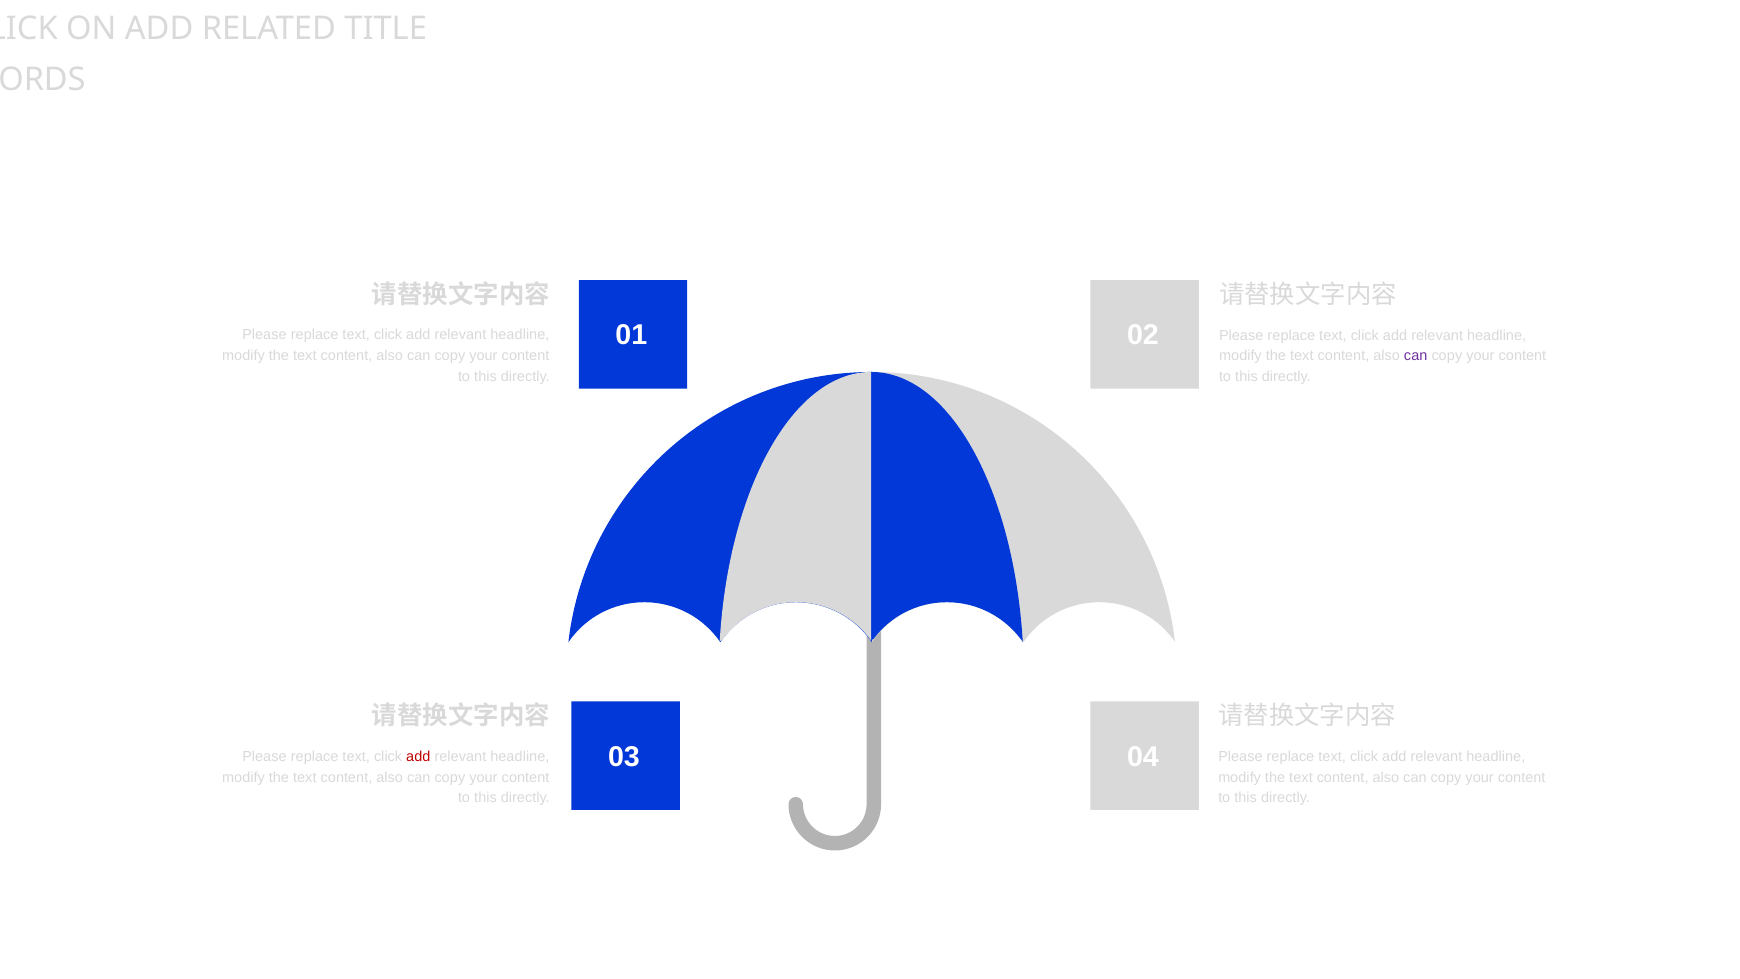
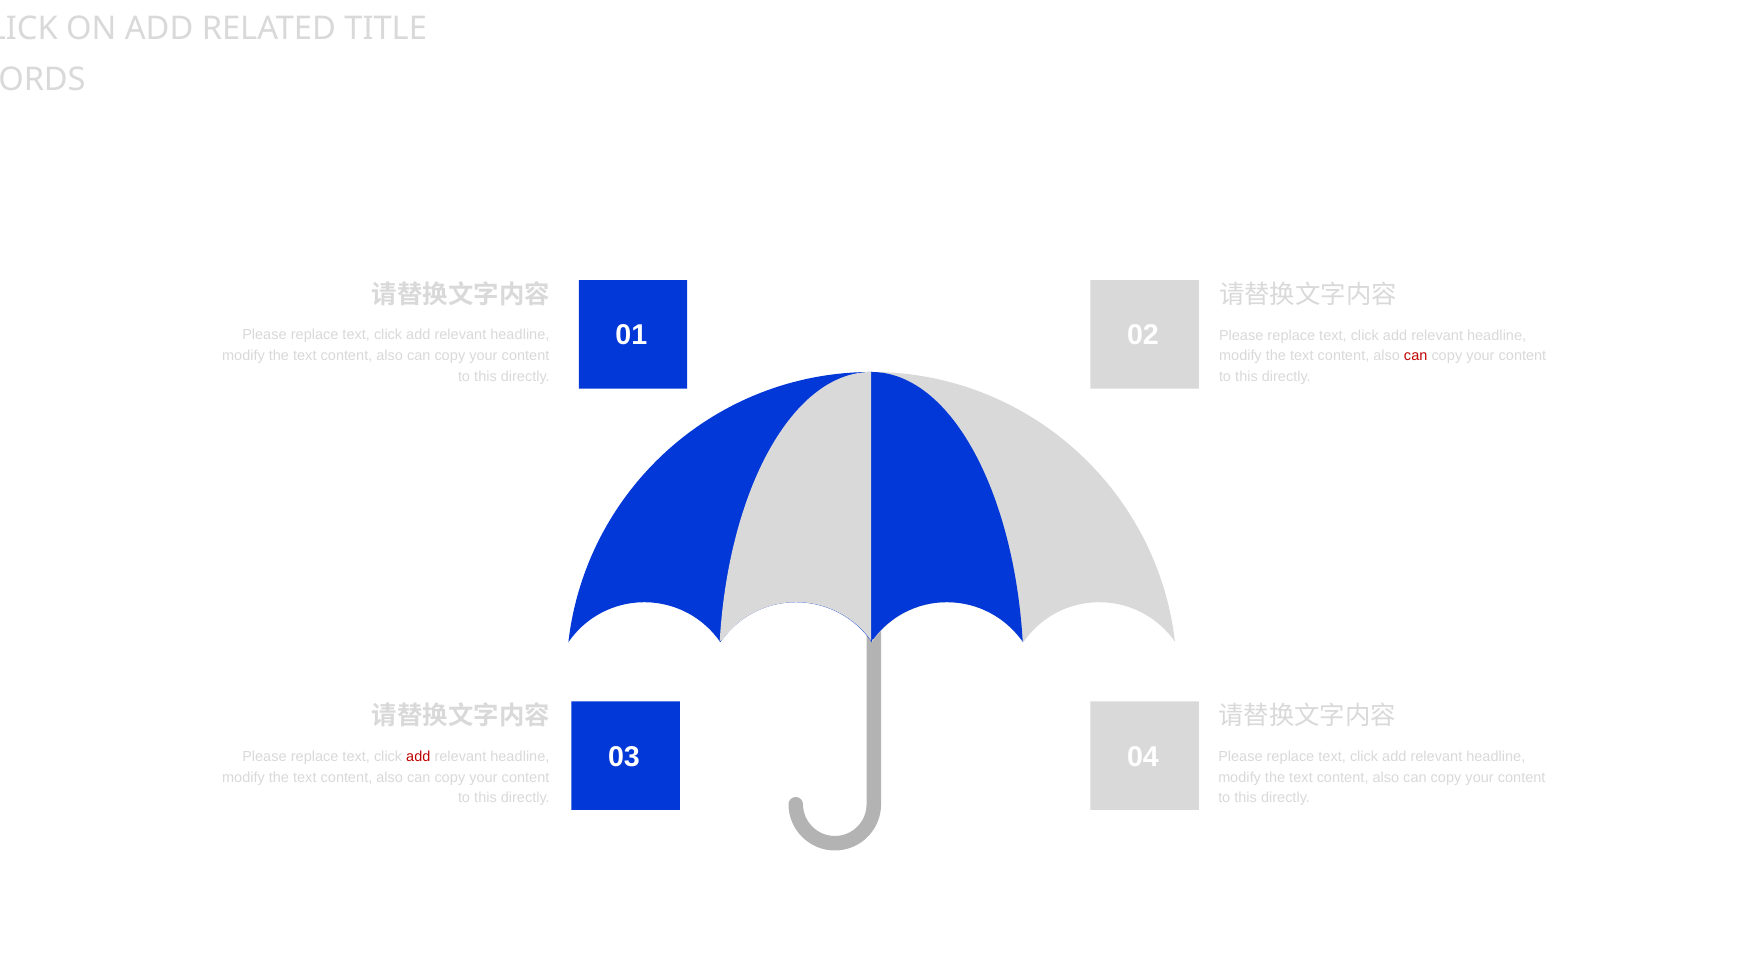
can at (1416, 356) colour: purple -> red
